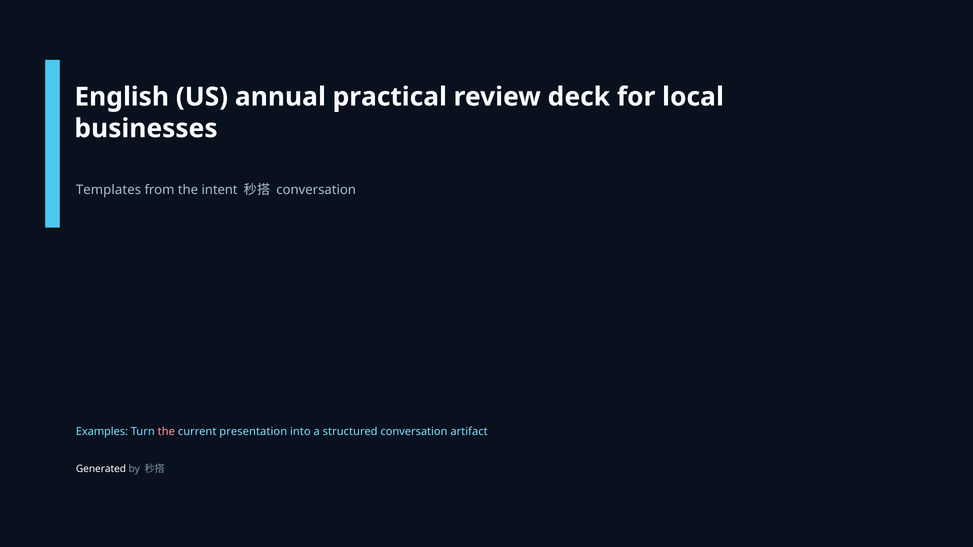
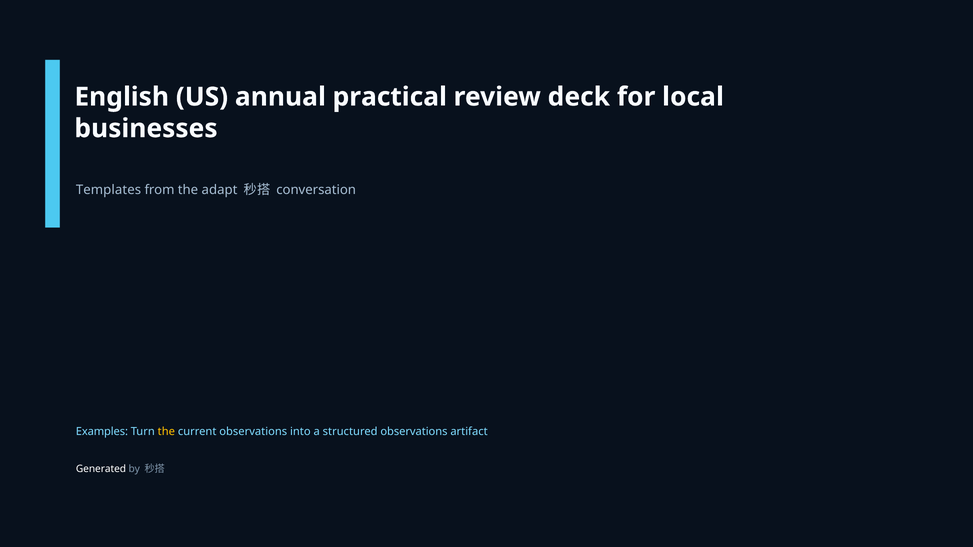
intent: intent -> adapt
the at (166, 432) colour: pink -> yellow
current presentation: presentation -> observations
structured conversation: conversation -> observations
